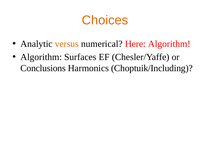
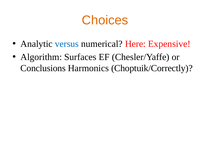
versus colour: orange -> blue
Here Algorithm: Algorithm -> Expensive
Choptuik/Including: Choptuik/Including -> Choptuik/Correctly
